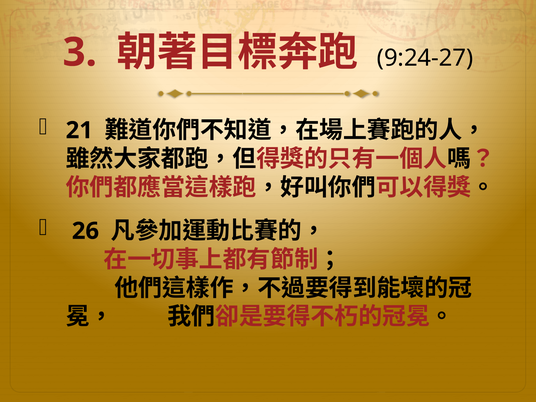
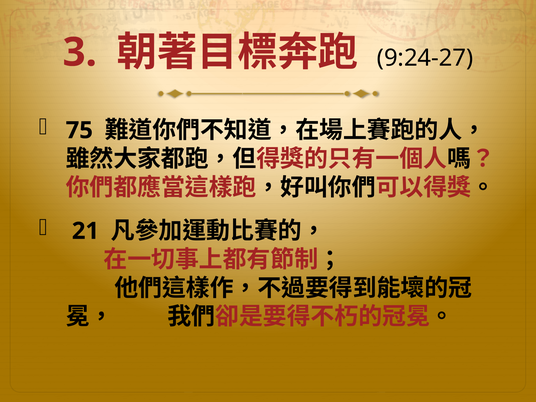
21: 21 -> 75
26: 26 -> 21
